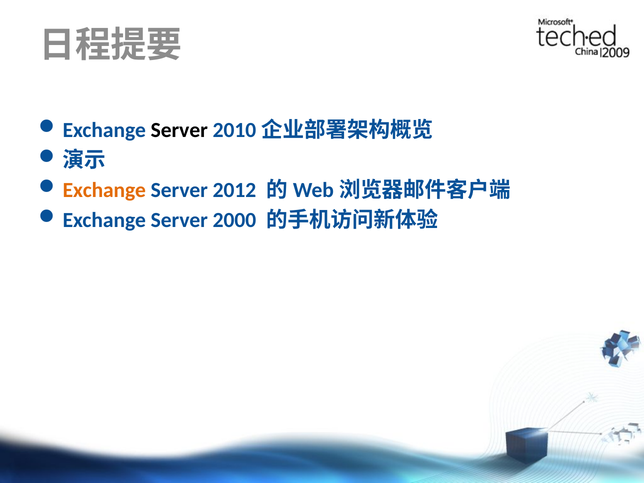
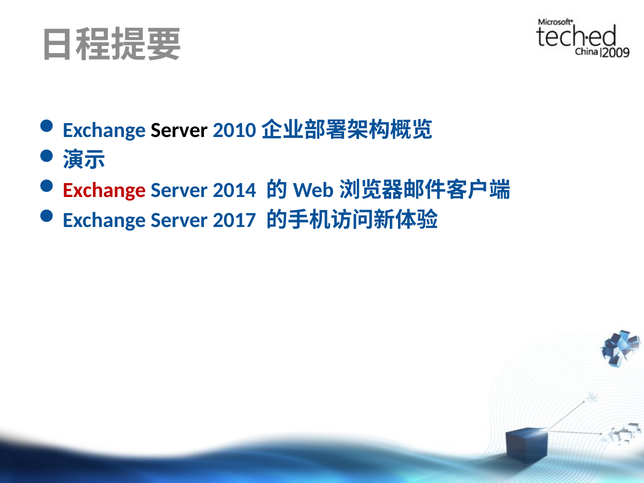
Exchange at (104, 190) colour: orange -> red
2012: 2012 -> 2014
2000: 2000 -> 2017
